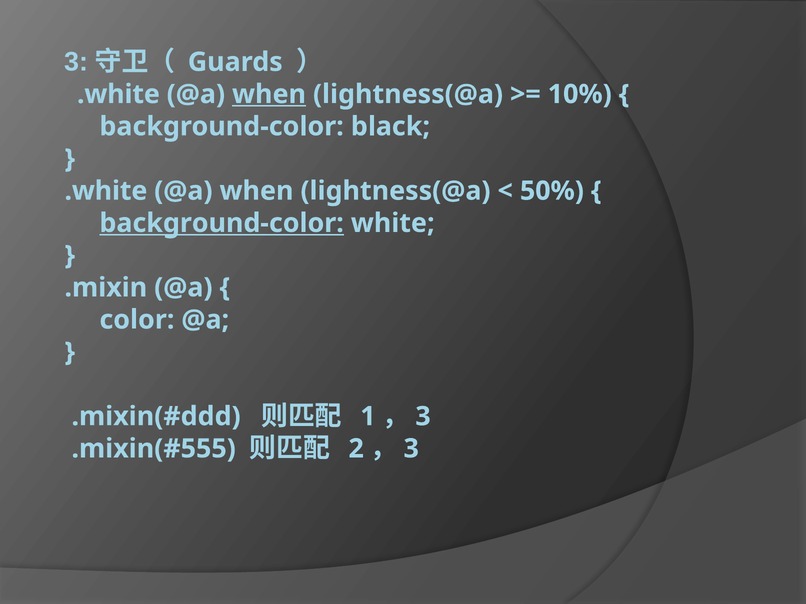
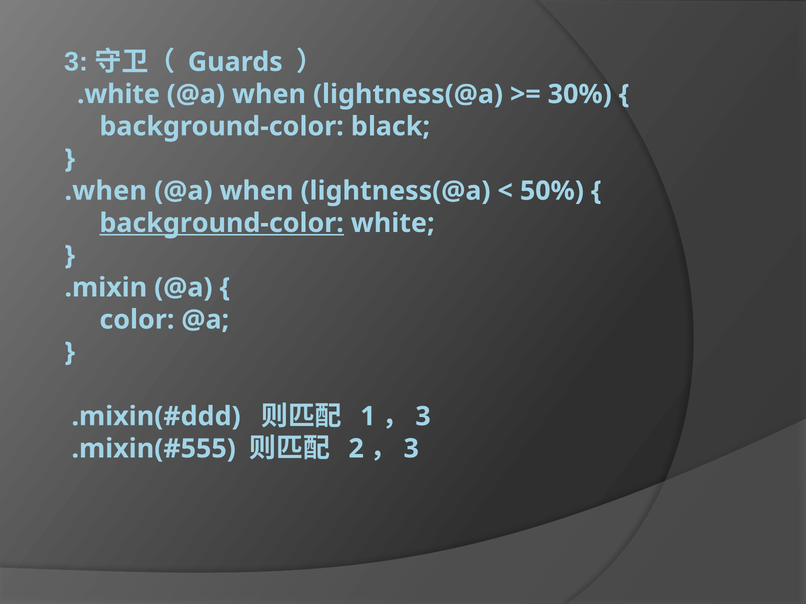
when at (269, 94) underline: present -> none
10%: 10% -> 30%
.white at (106, 191): .white -> .when
